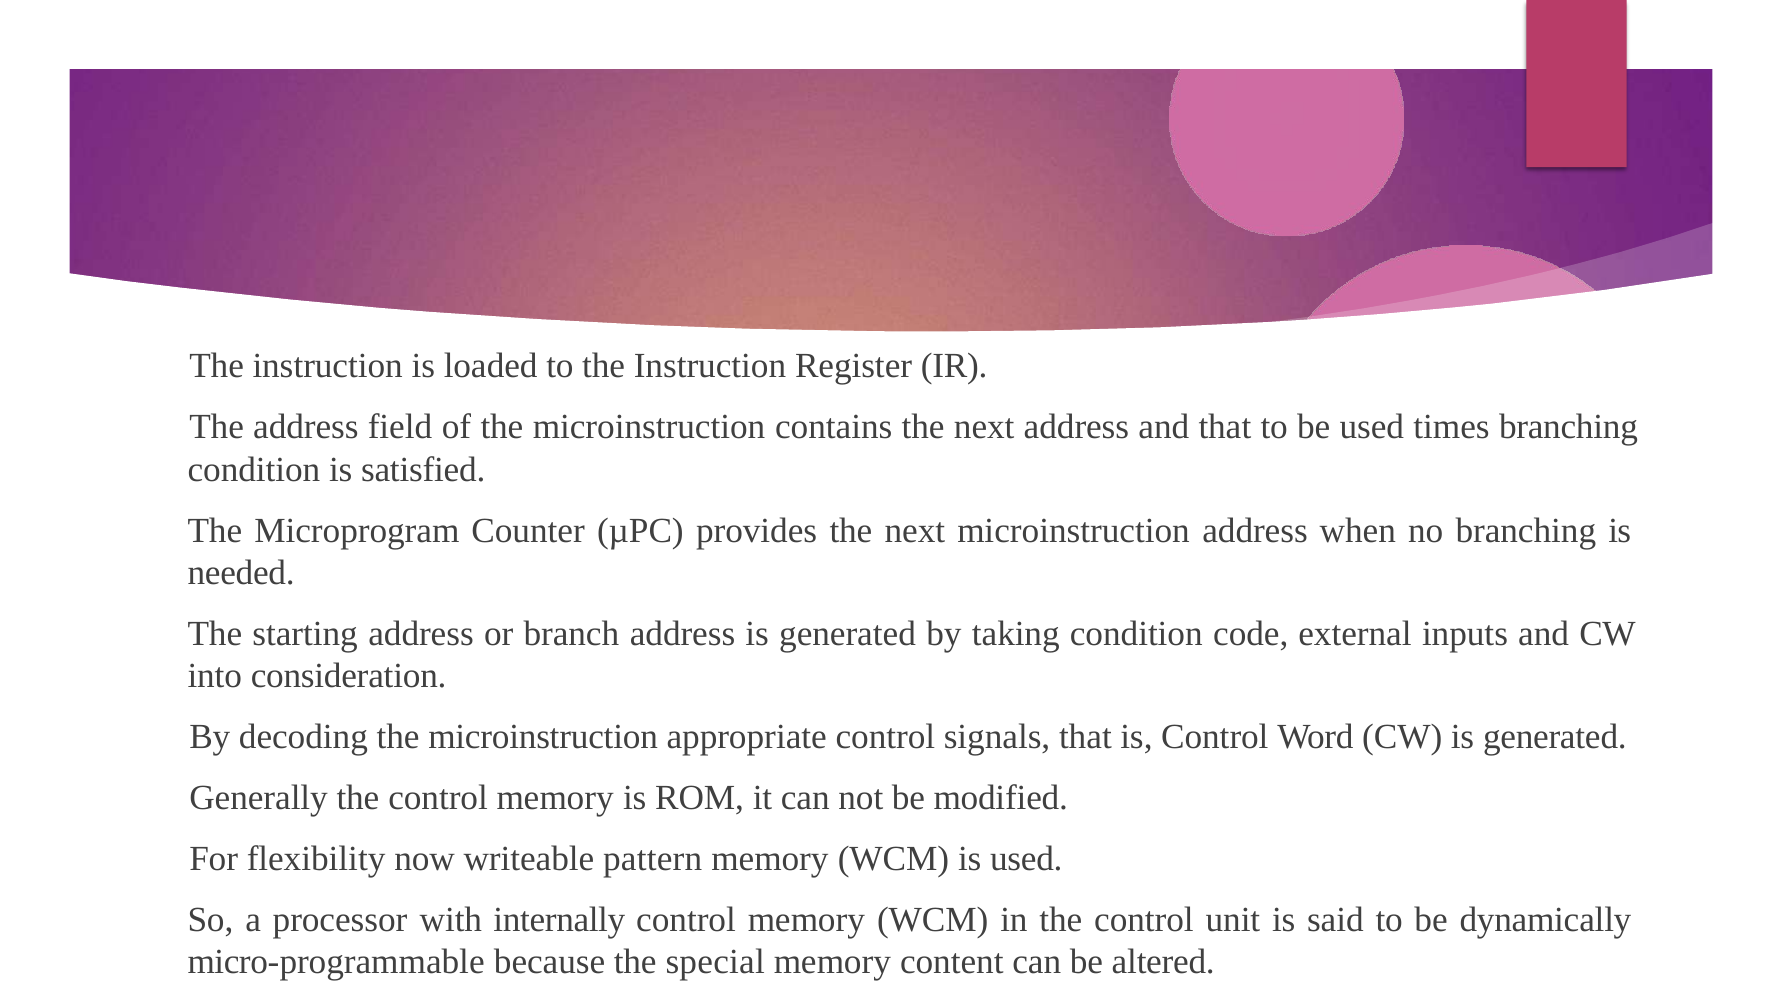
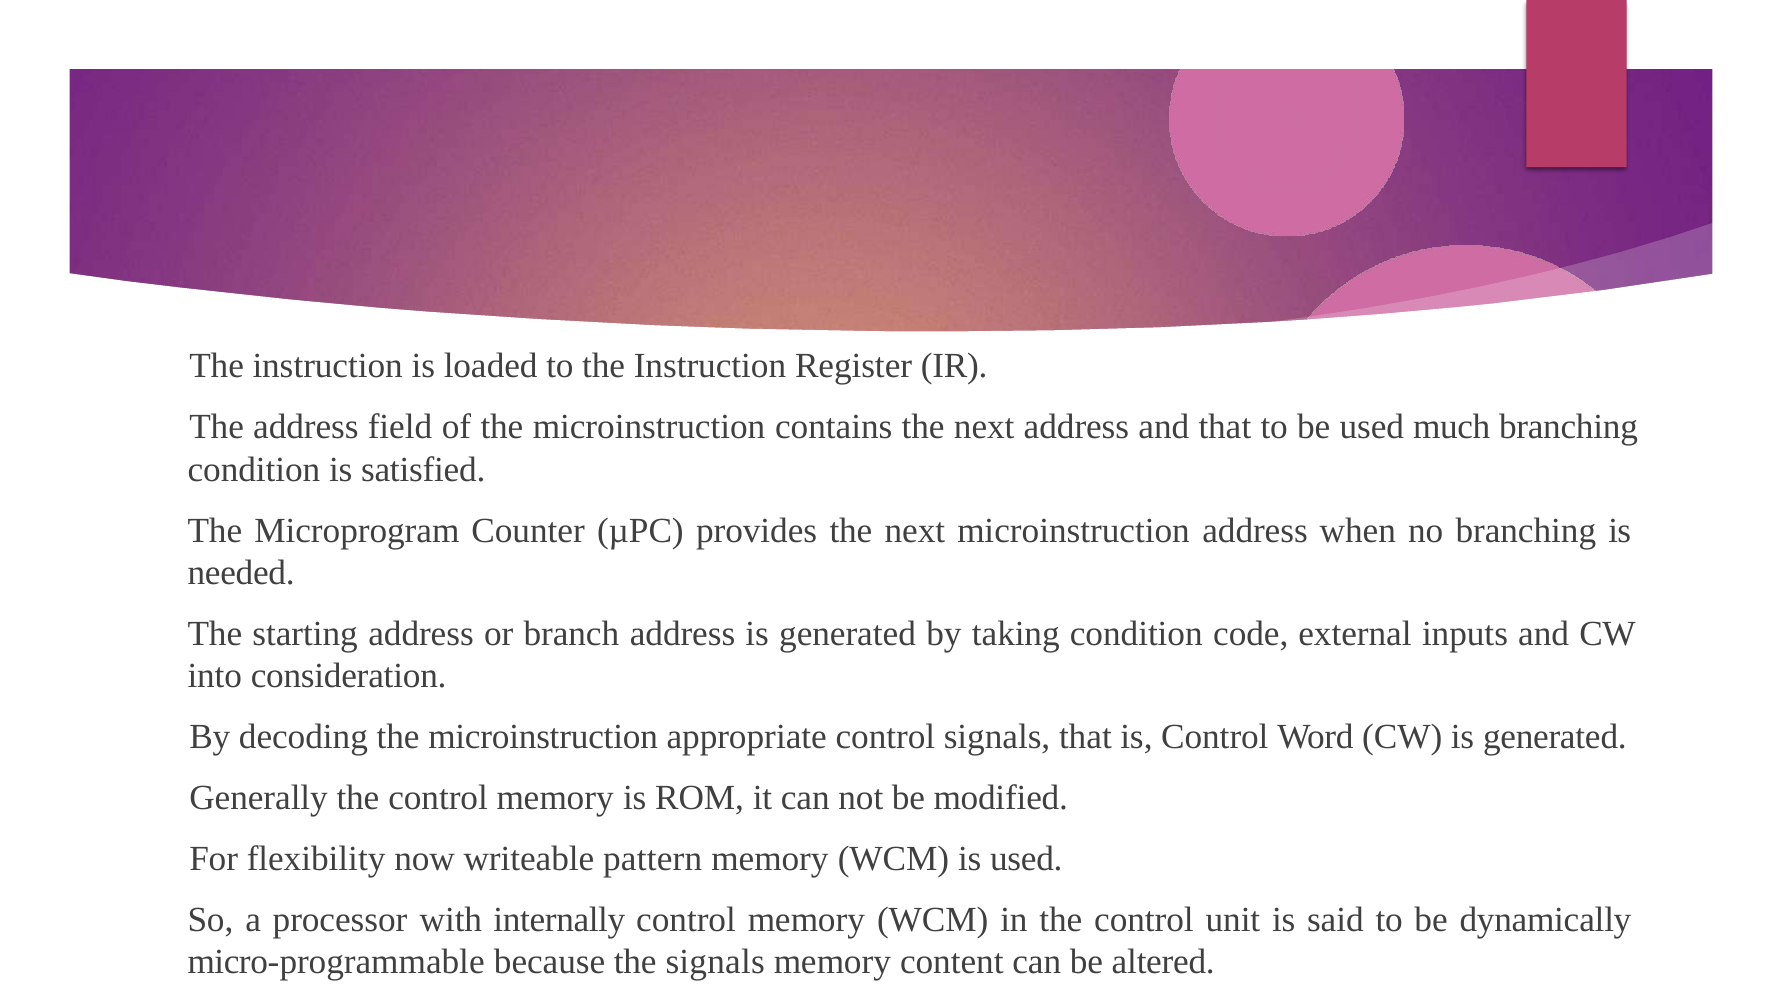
times: times -> much
the special: special -> signals
